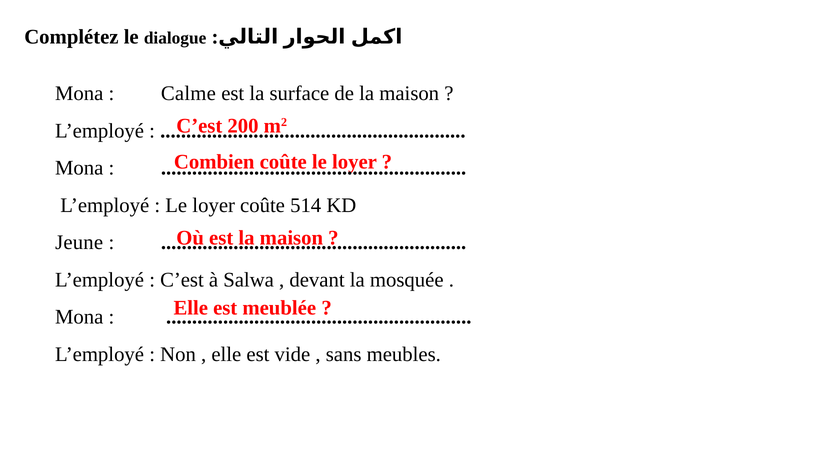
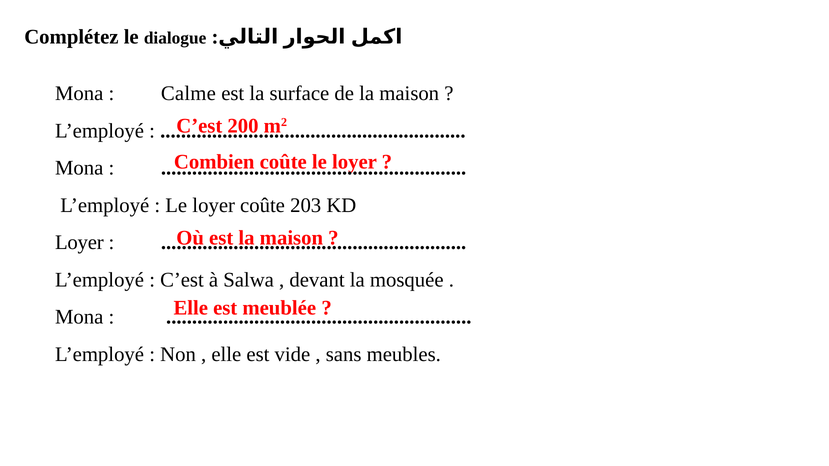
514: 514 -> 203
Jeune at (79, 243): Jeune -> Loyer
